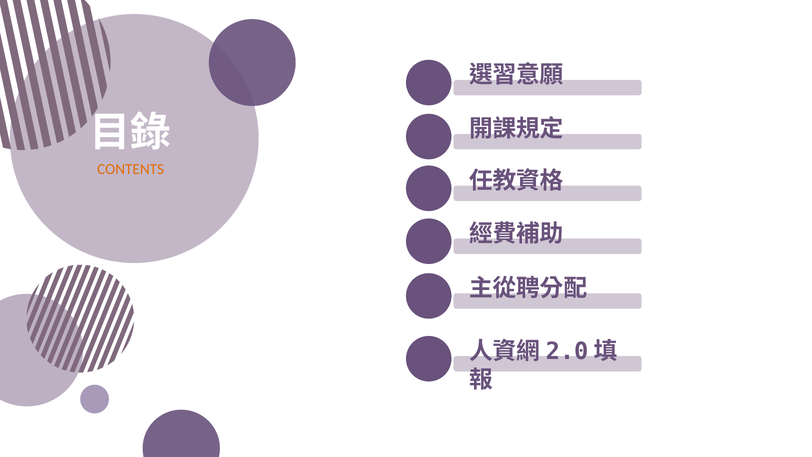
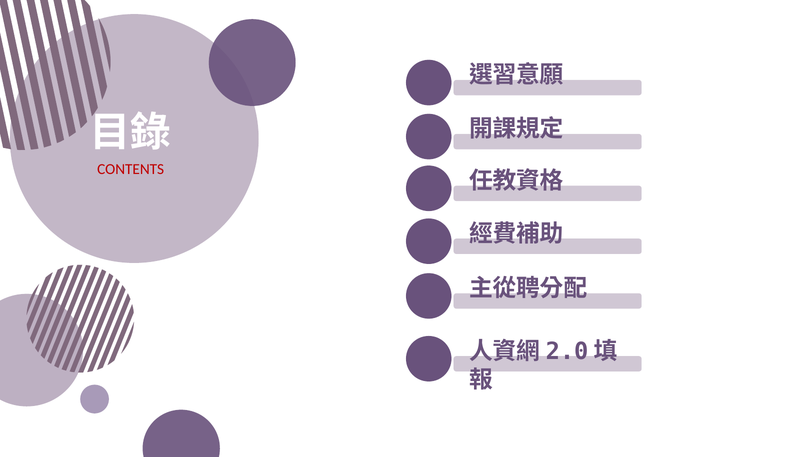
CONTENTS colour: orange -> red
